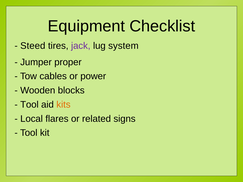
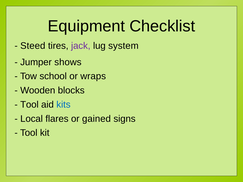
proper: proper -> shows
cables: cables -> school
power: power -> wraps
kits colour: orange -> blue
related: related -> gained
